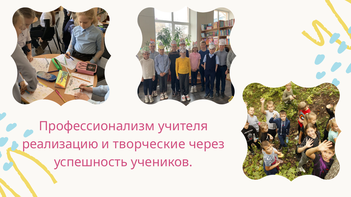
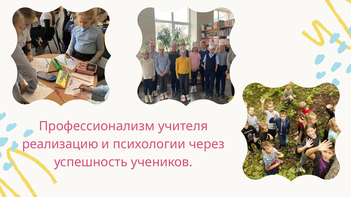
творческие: творческие -> психологии
